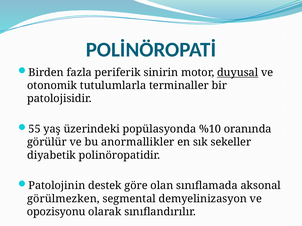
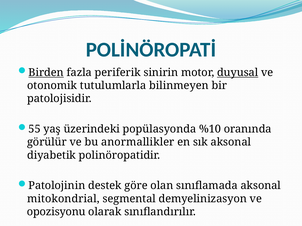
Birden underline: none -> present
terminaller: terminaller -> bilinmeyen
sık sekeller: sekeller -> aksonal
görülmezken: görülmezken -> mitokondrial
